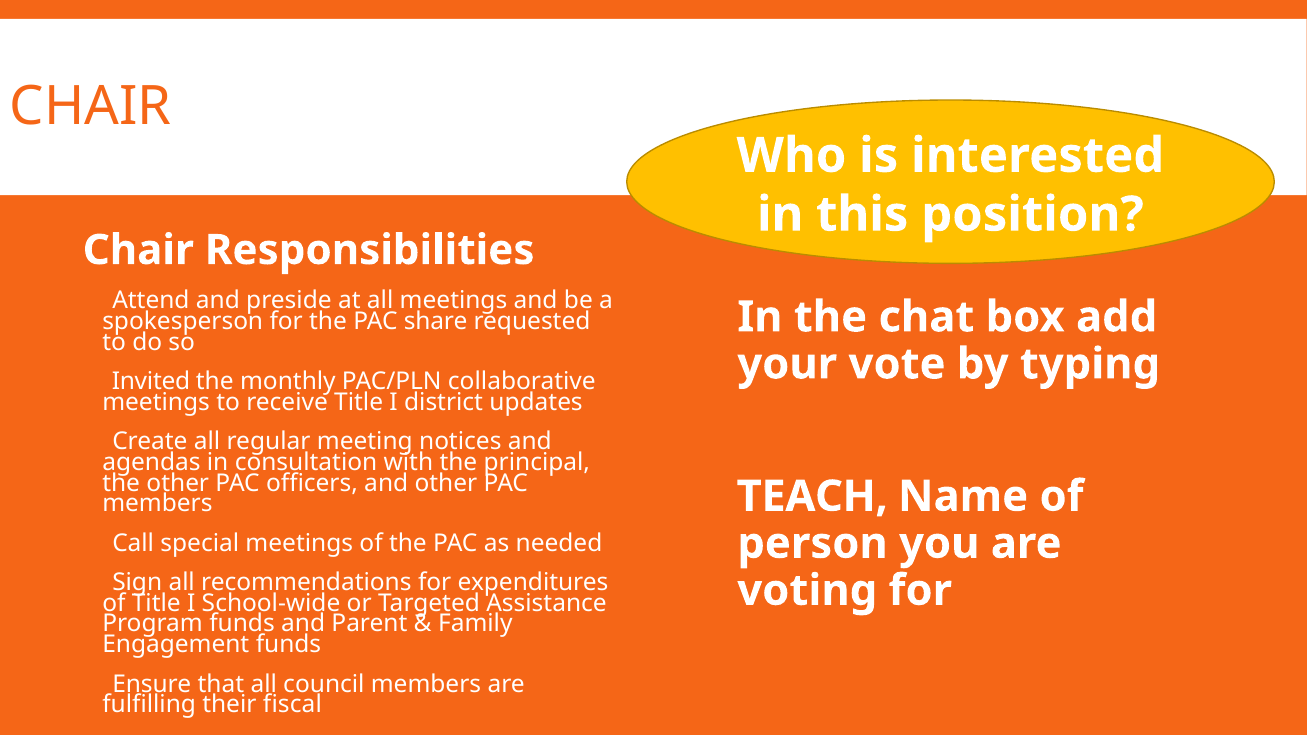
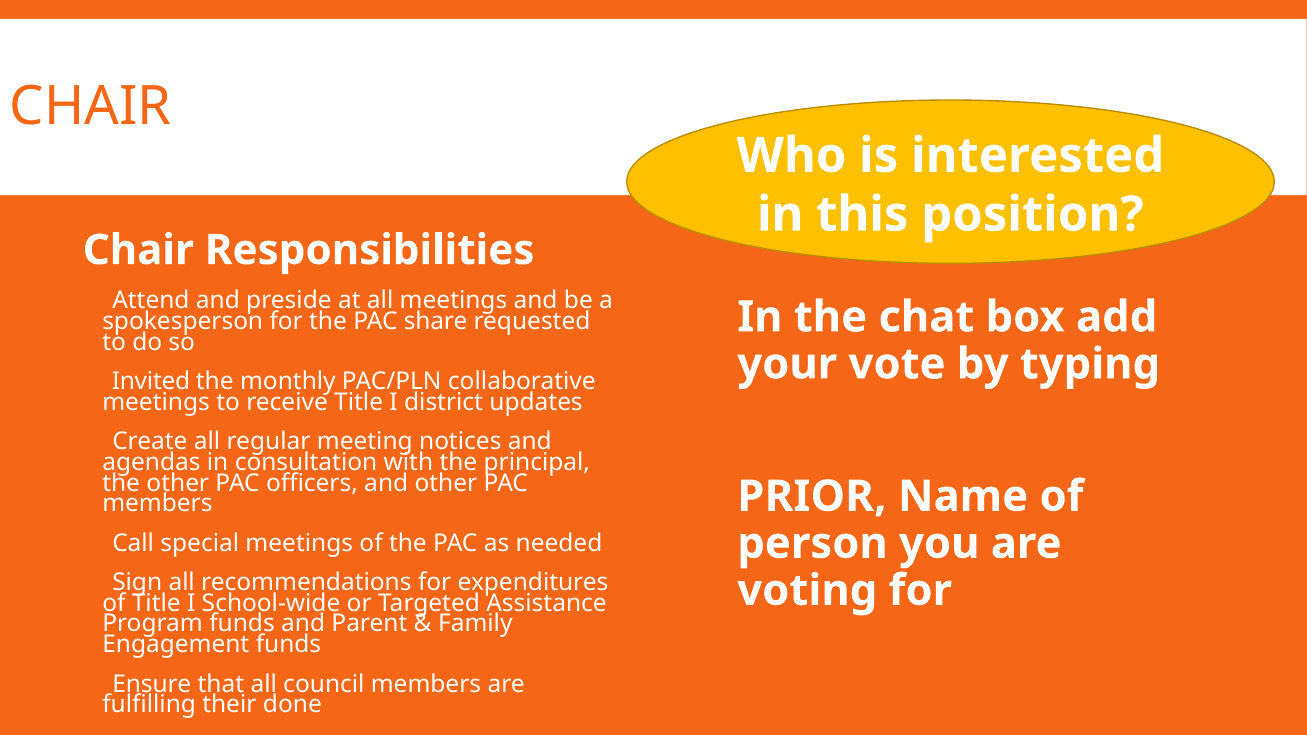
TEACH: TEACH -> PRIOR
fiscal: fiscal -> done
